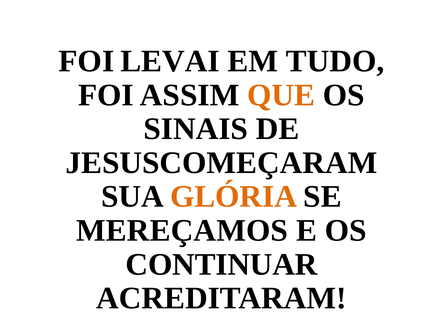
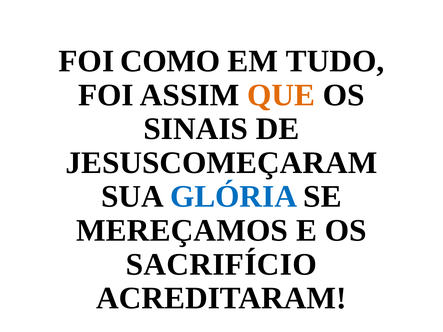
LEVAI: LEVAI -> COMO
GLÓRIA colour: orange -> blue
CONTINUAR: CONTINUAR -> SACRIFÍCIO
